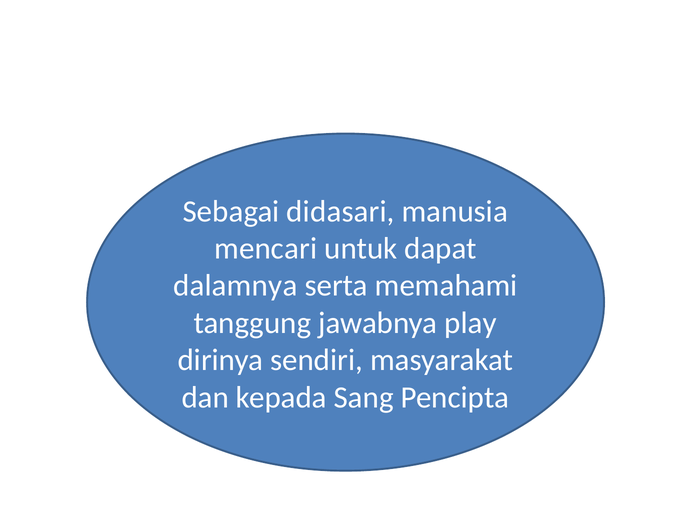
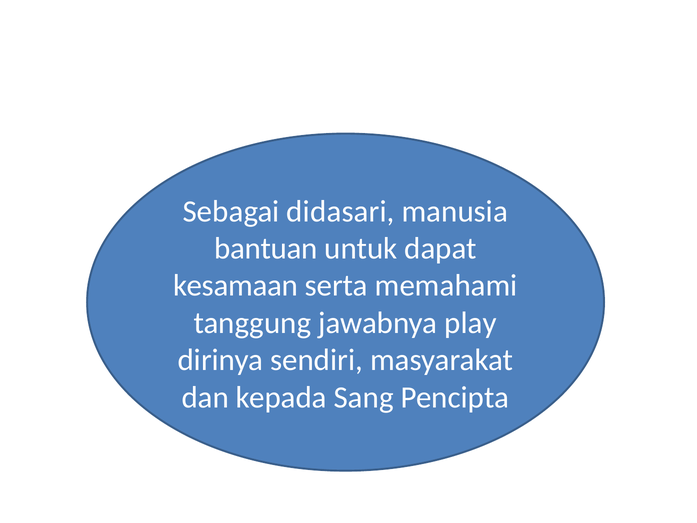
mencari: mencari -> bantuan
dalamnya: dalamnya -> kesamaan
